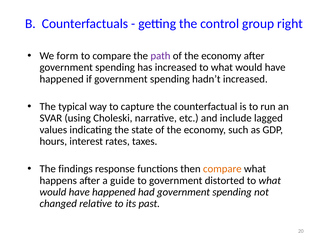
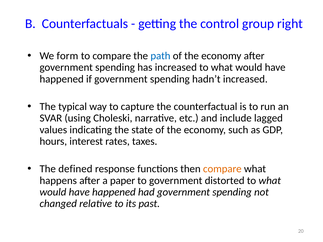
path colour: purple -> blue
findings: findings -> defined
guide: guide -> paper
